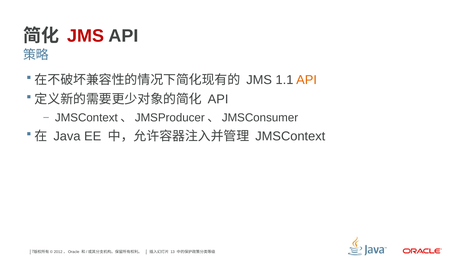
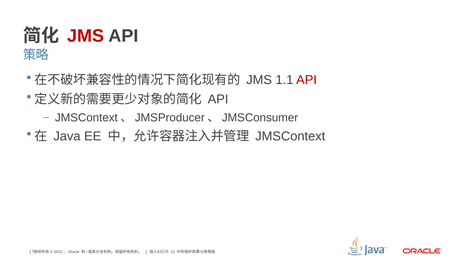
API at (307, 80) colour: orange -> red
